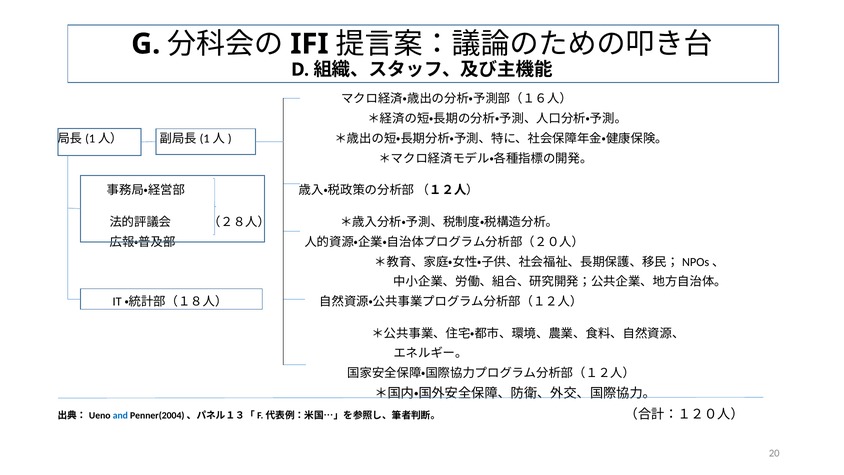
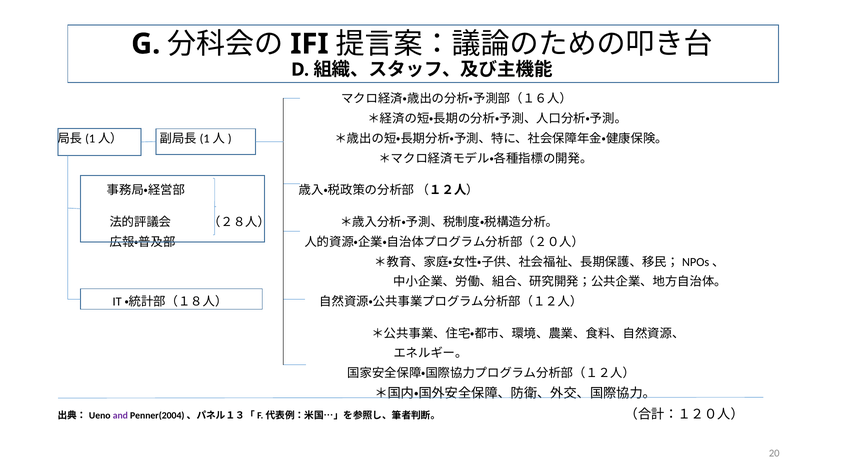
and colour: blue -> purple
